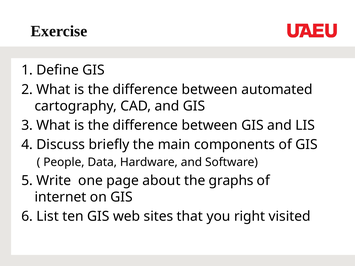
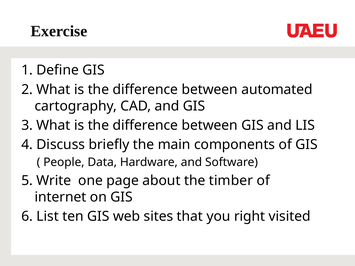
graphs: graphs -> timber
